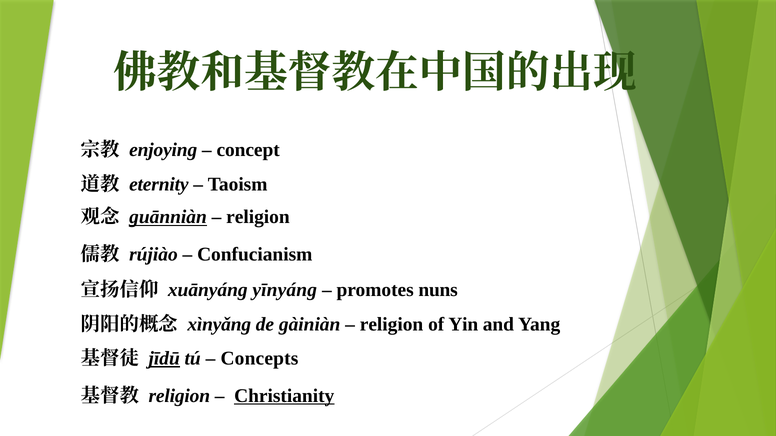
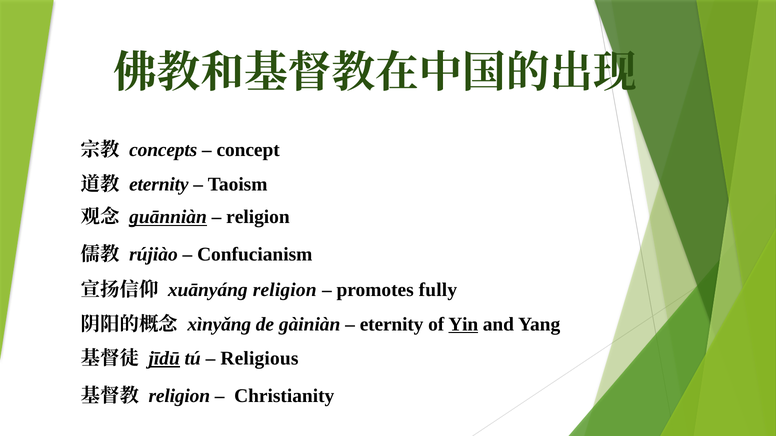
enjoying: enjoying -> concepts
xuānyáng yīnyáng: yīnyáng -> religion
nuns: nuns -> fully
religion at (392, 325): religion -> eternity
Yin underline: none -> present
Concepts: Concepts -> Religious
Christianity underline: present -> none
